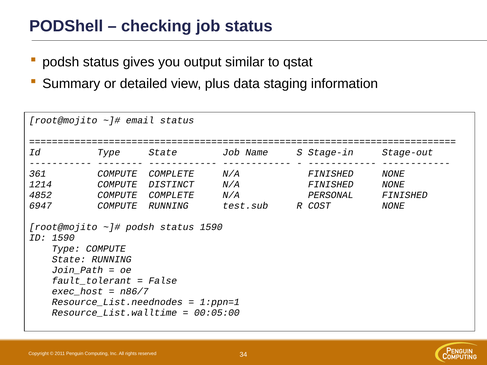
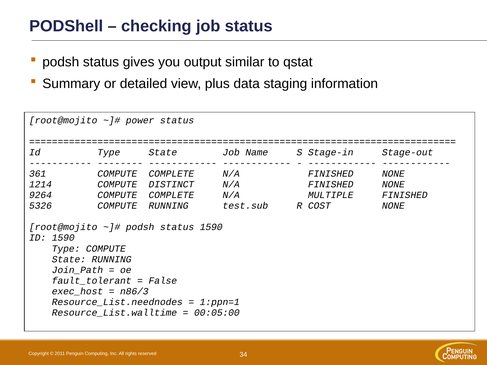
email: email -> power
4852: 4852 -> 9264
PERSONAL: PERSONAL -> MULTIPLE
6947: 6947 -> 5326
n86/7: n86/7 -> n86/3
